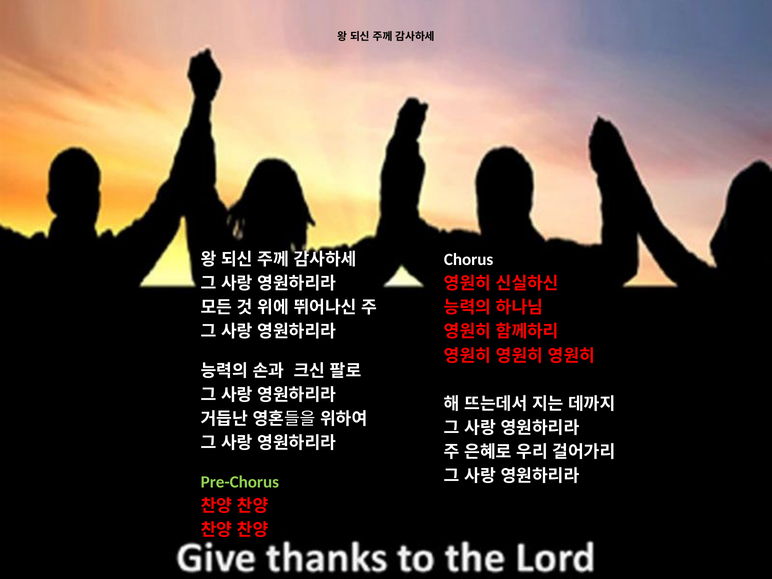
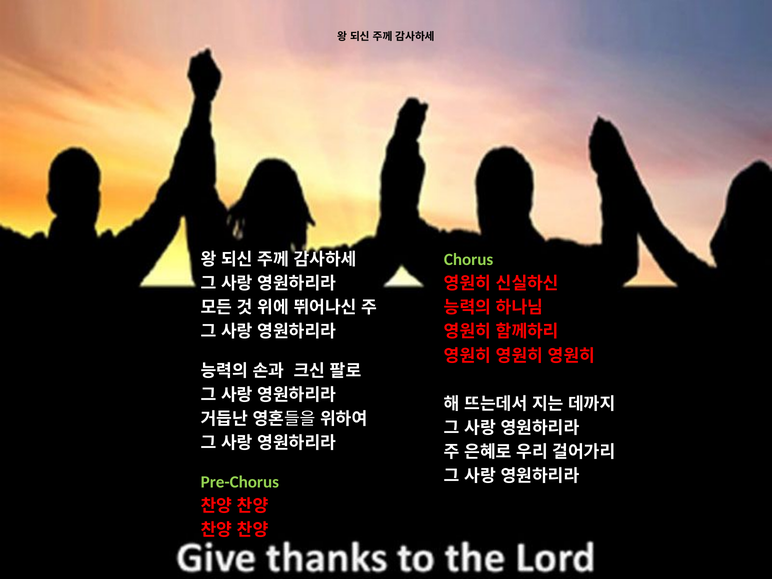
Chorus colour: white -> light green
